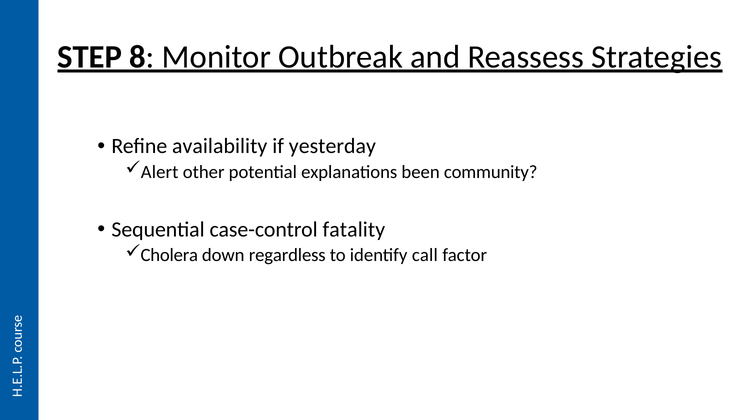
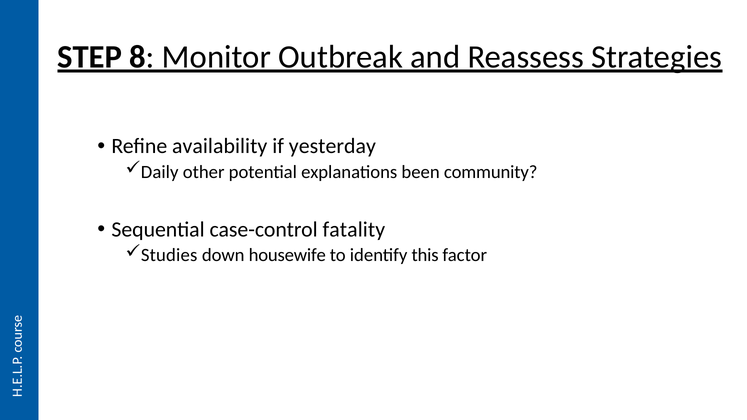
Alert: Alert -> Daily
Cholera: Cholera -> Studies
regardless: regardless -> housewife
call: call -> this
